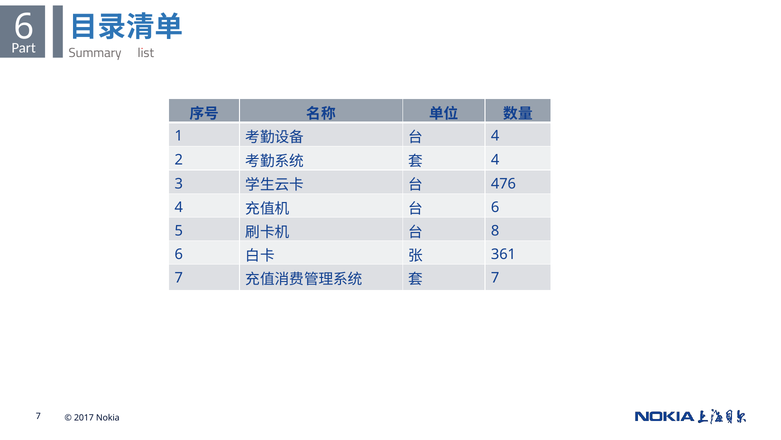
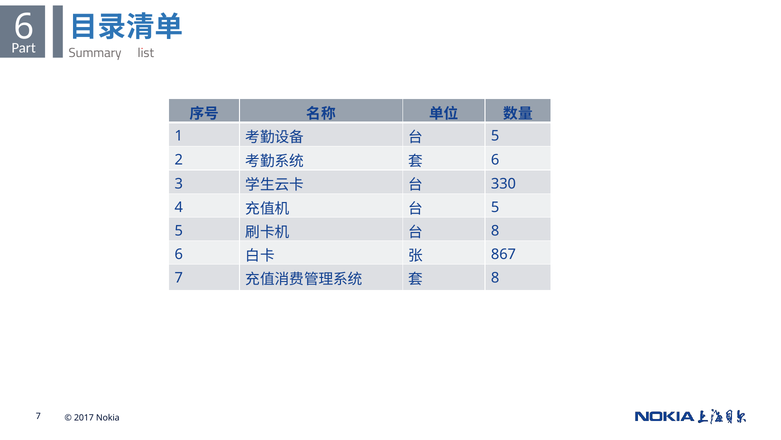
4 at (495, 136): 4 -> 5
4 at (495, 160): 4 -> 6
476: 476 -> 330
6 at (495, 207): 6 -> 5
361: 361 -> 867
7 at (495, 278): 7 -> 8
